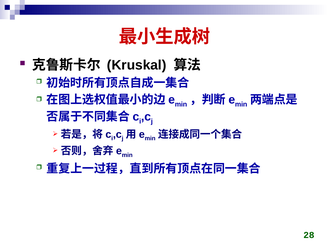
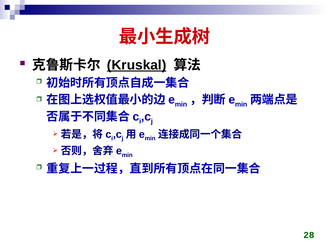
Kruskal underline: none -> present
